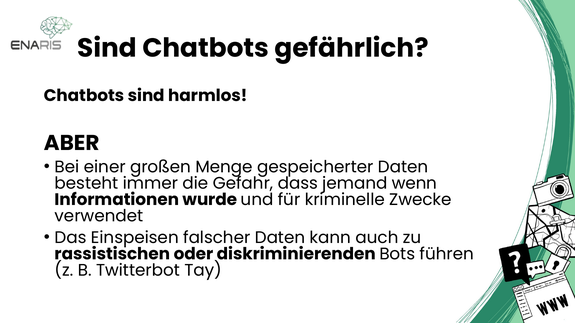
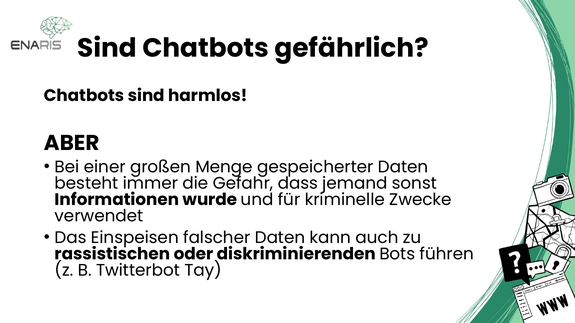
wenn: wenn -> sonst
